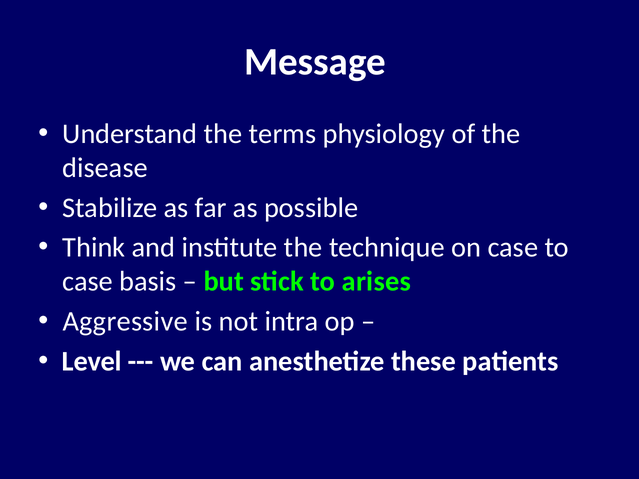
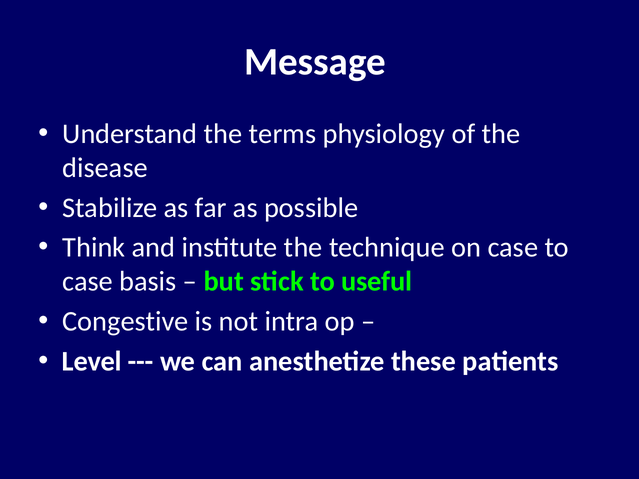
arises: arises -> useful
Aggressive: Aggressive -> Congestive
